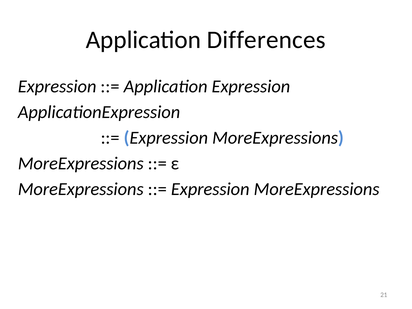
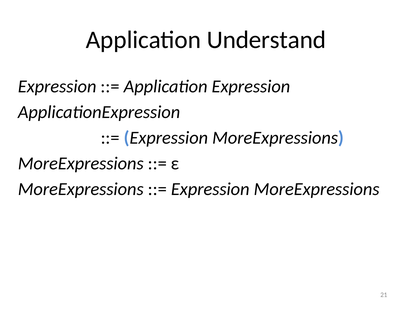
Differences: Differences -> Understand
